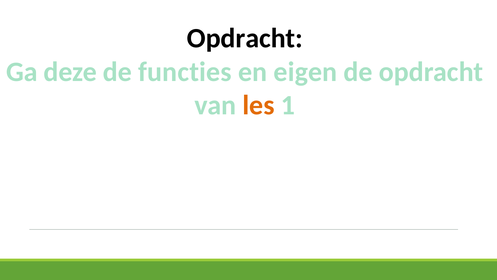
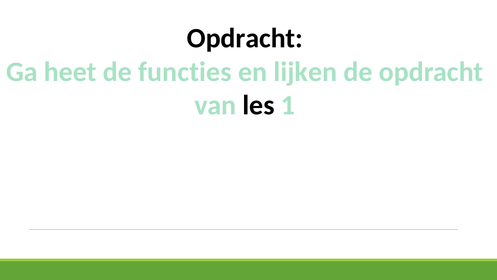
deze: deze -> heet
eigen: eigen -> lijken
les colour: orange -> black
